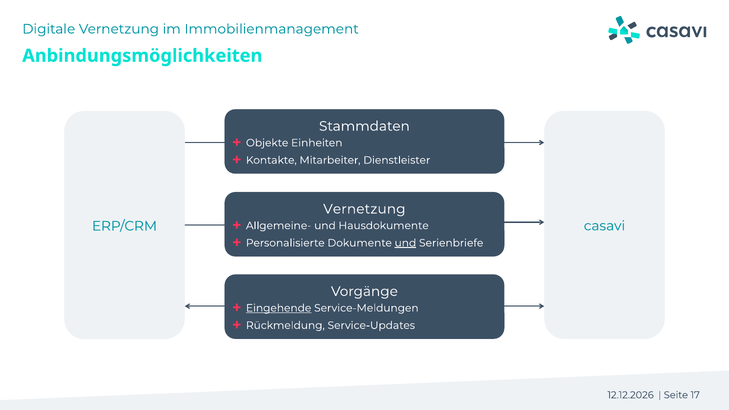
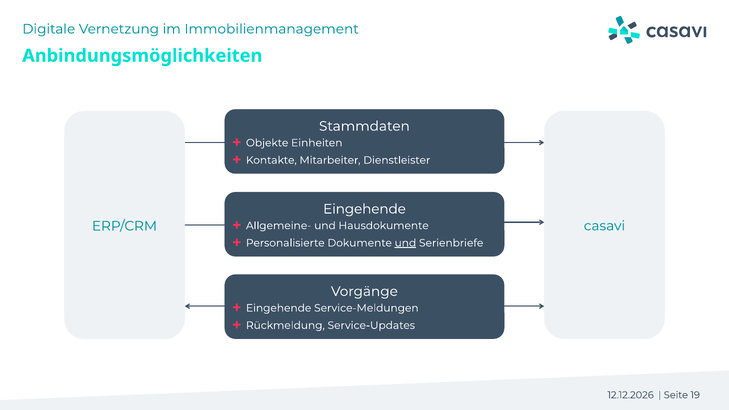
Vernetzung at (364, 209): Vernetzung -> Eingehende
Eingehende at (279, 308) underline: present -> none
17: 17 -> 19
